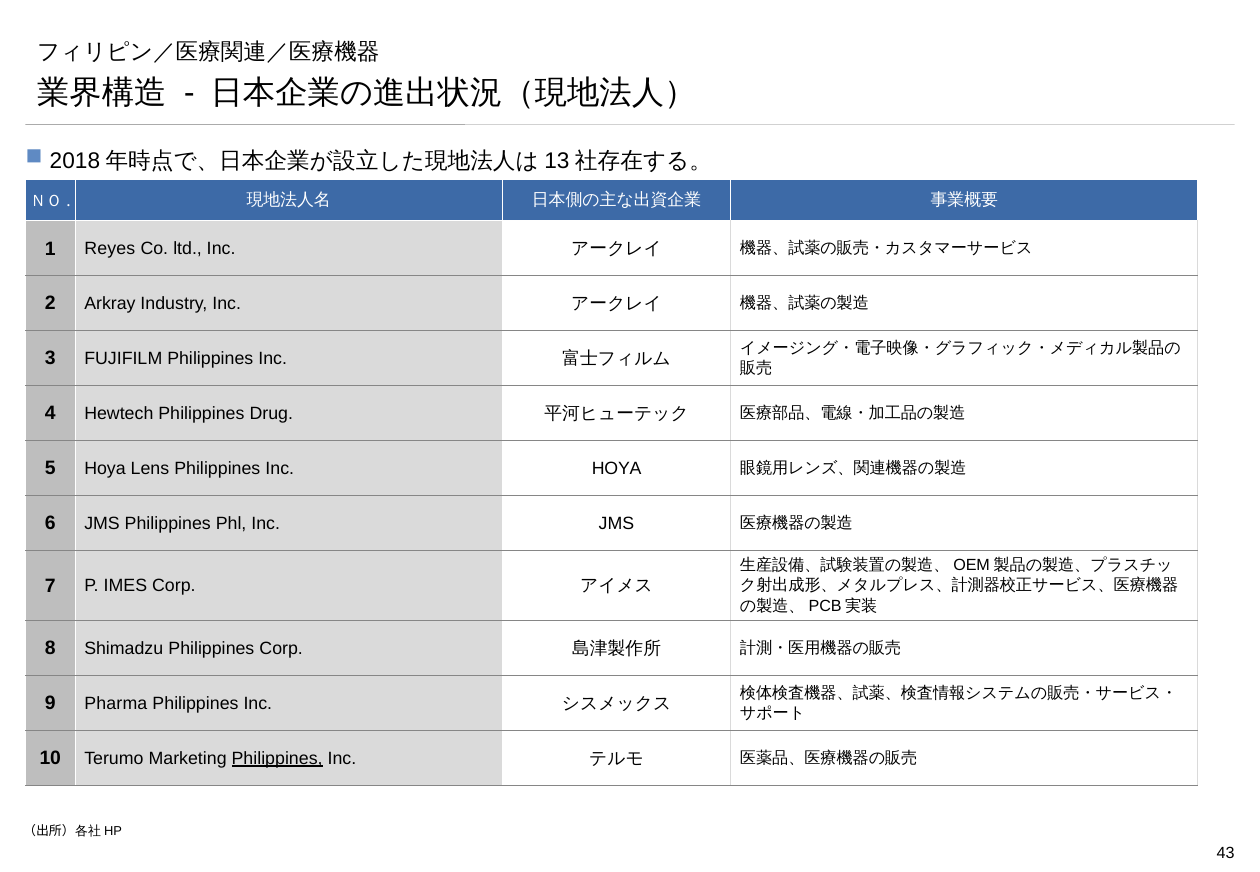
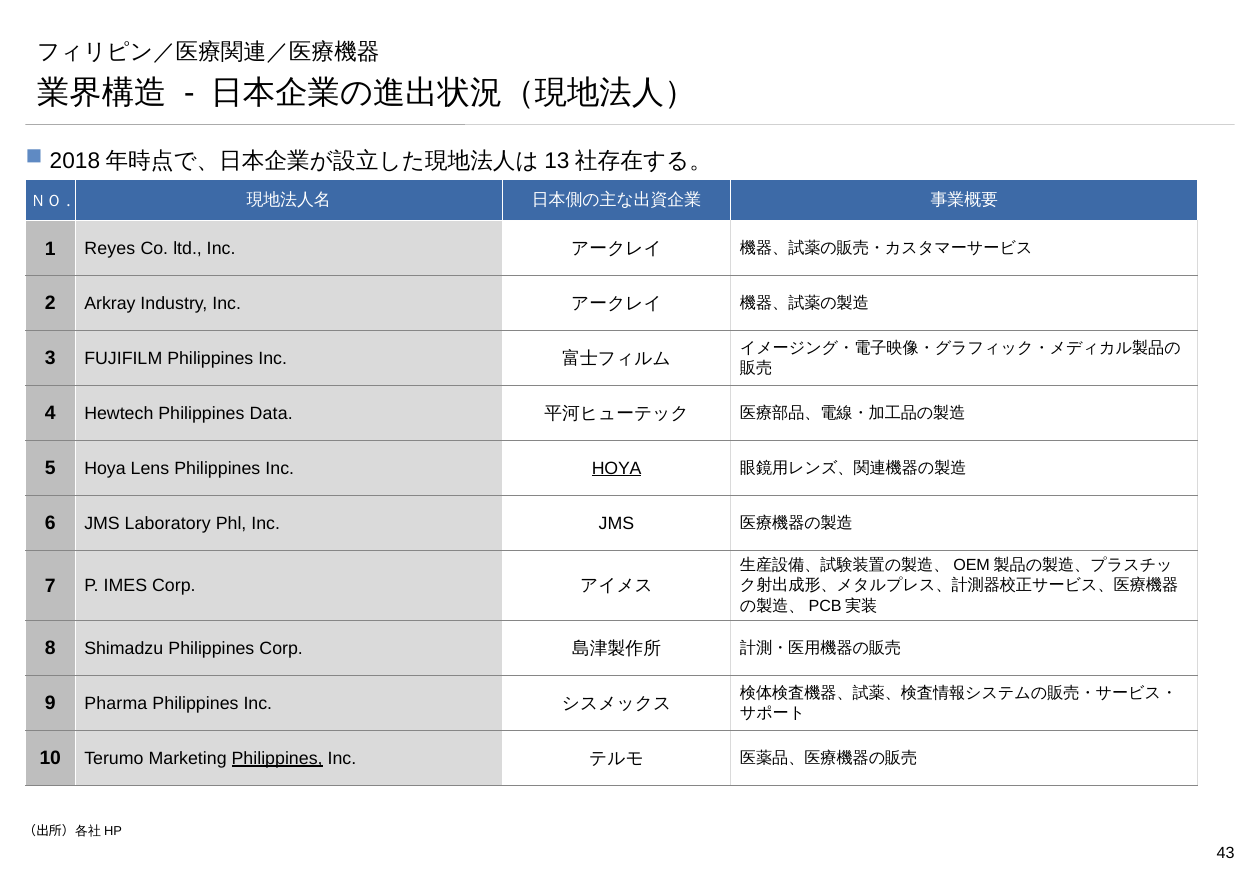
Drug: Drug -> Data
HOYA at (617, 468) underline: none -> present
JMS Philippines: Philippines -> Laboratory
